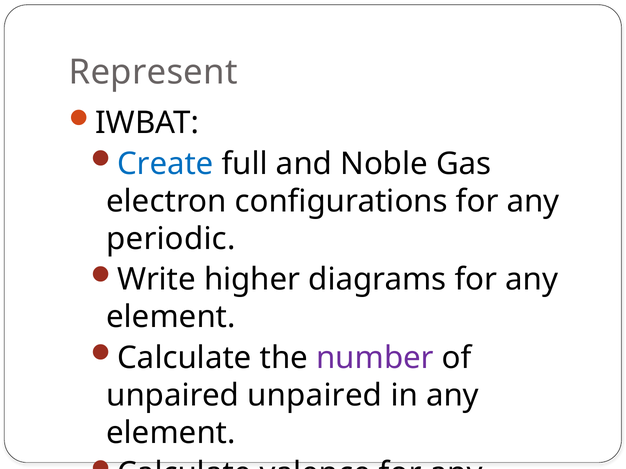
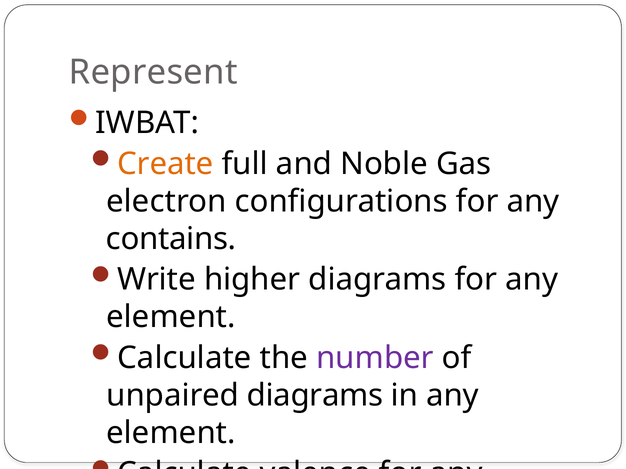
Create colour: blue -> orange
periodic: periodic -> contains
unpaired unpaired: unpaired -> diagrams
